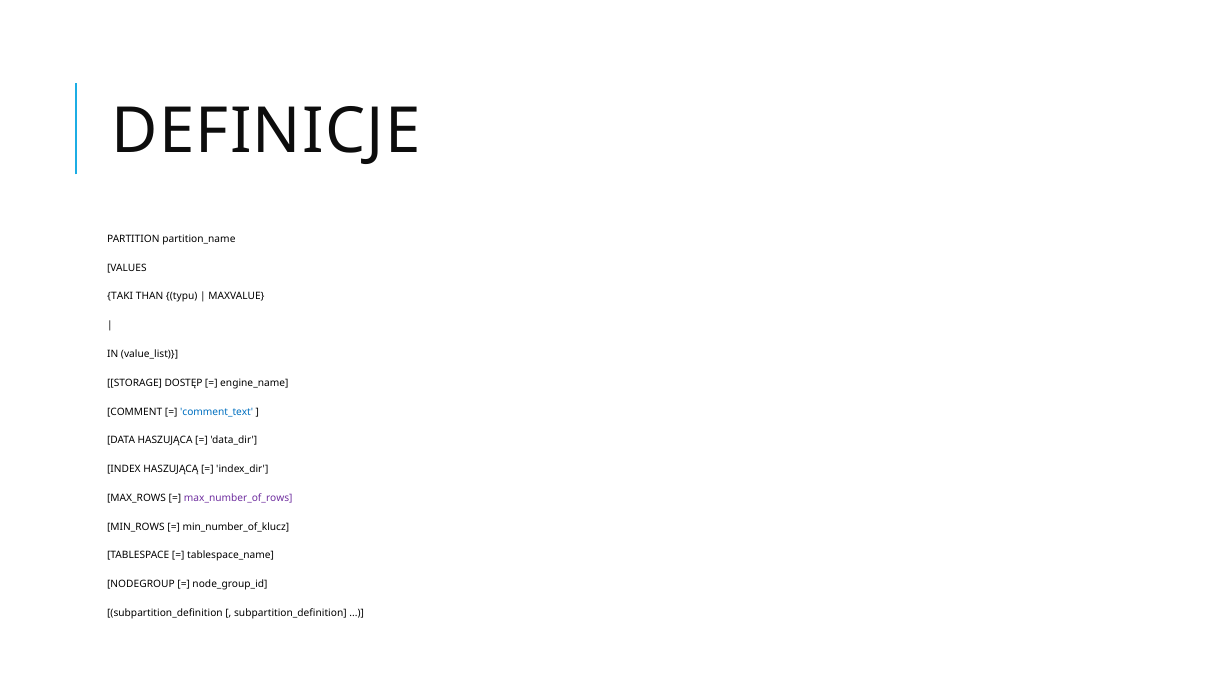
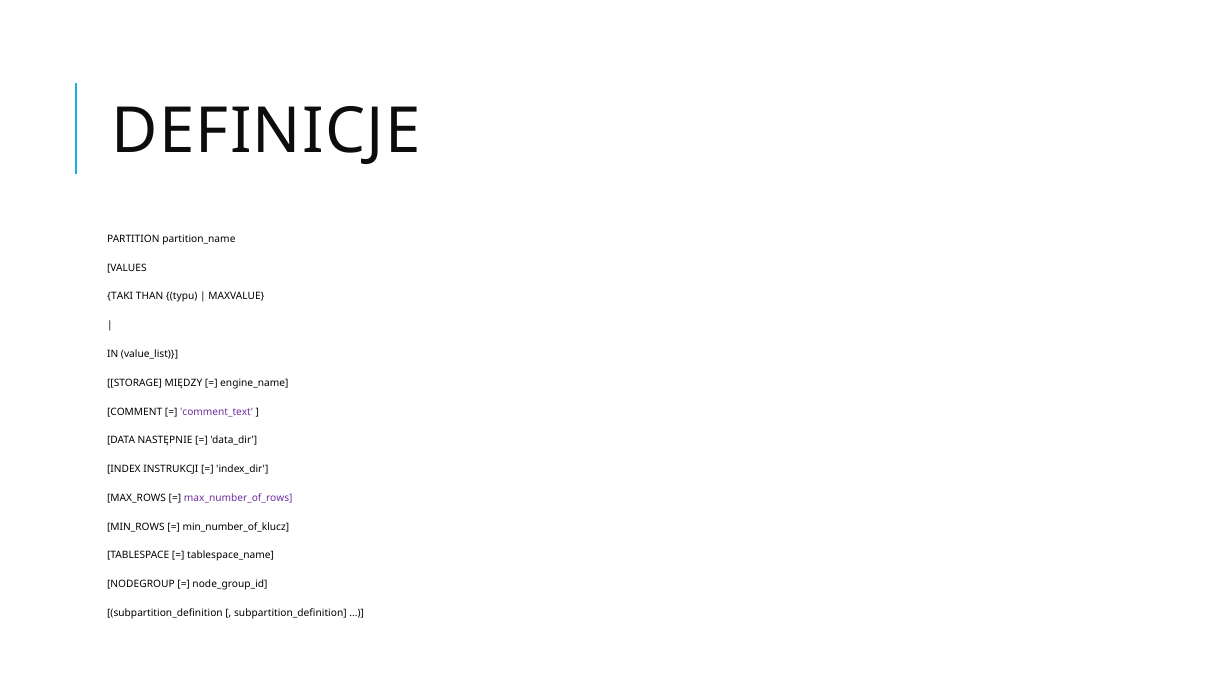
DOSTĘP: DOSTĘP -> MIĘDZY
comment_text colour: blue -> purple
HASZUJĄCA: HASZUJĄCA -> NASTĘPNIE
HASZUJĄCĄ: HASZUJĄCĄ -> INSTRUKCJI
